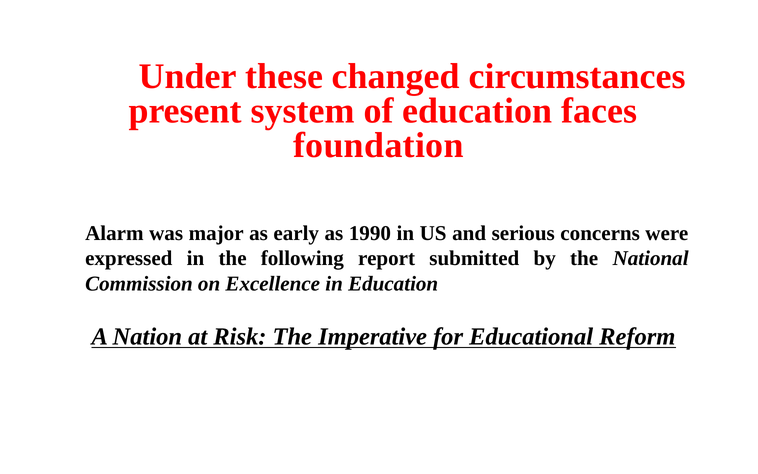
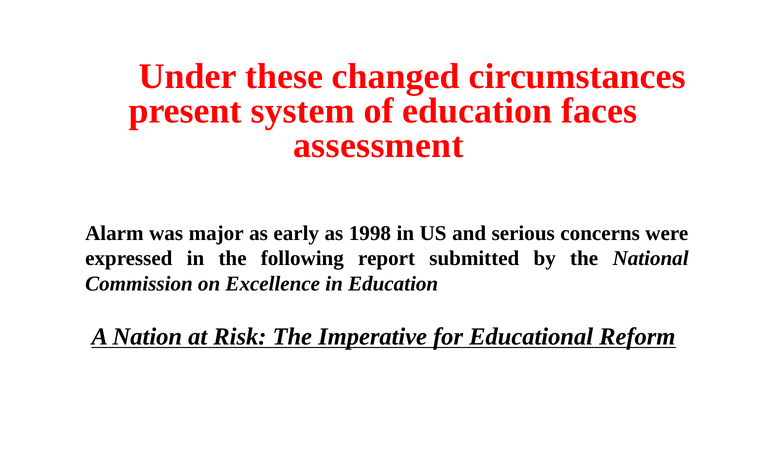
foundation: foundation -> assessment
1990: 1990 -> 1998
